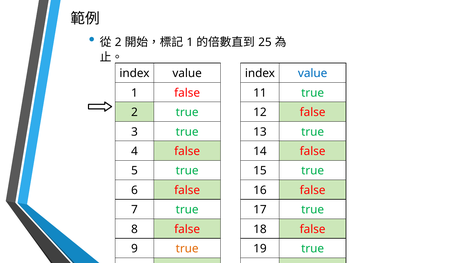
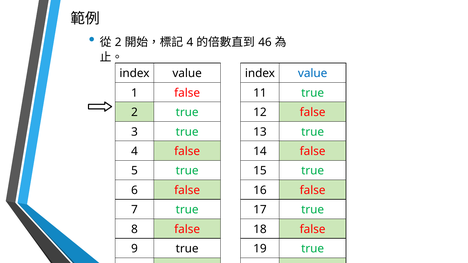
1 at (190, 42): 1 -> 4
25: 25 -> 46
true at (187, 249) colour: orange -> black
